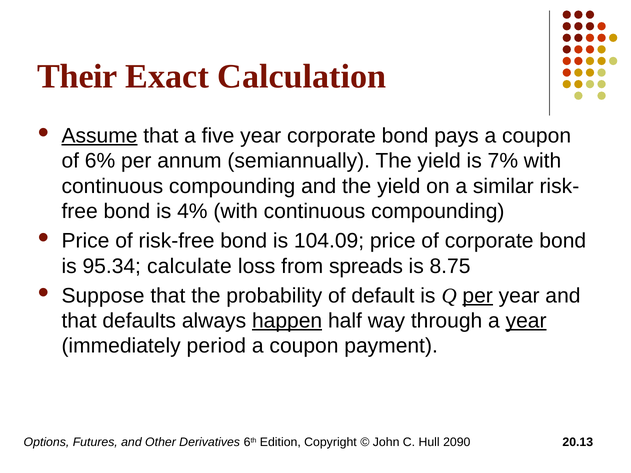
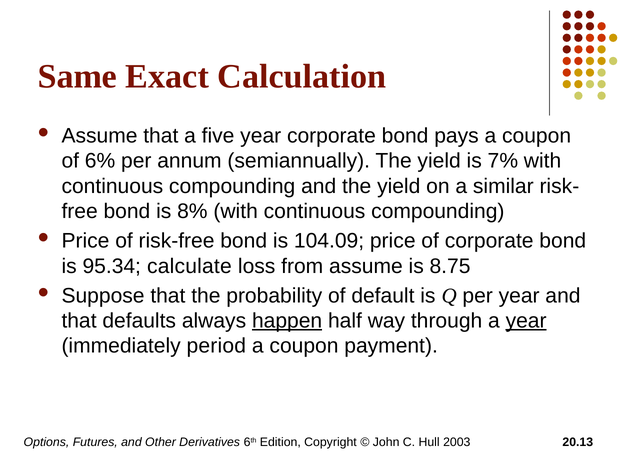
Their: Their -> Same
Assume at (100, 136) underline: present -> none
4%: 4% -> 8%
from spreads: spreads -> assume
per at (478, 296) underline: present -> none
2090: 2090 -> 2003
